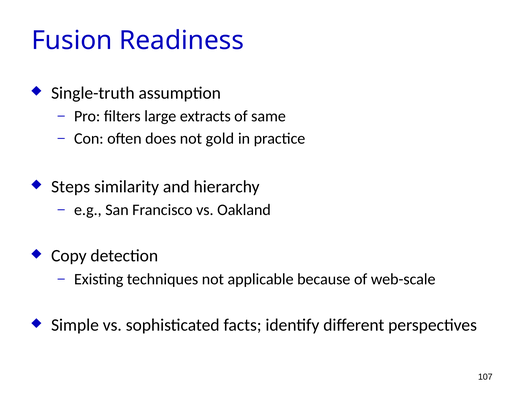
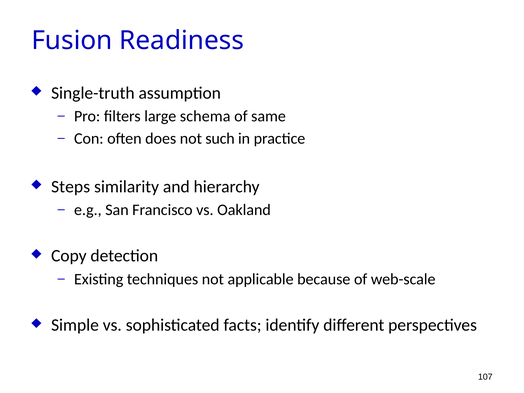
extracts: extracts -> schema
gold: gold -> such
